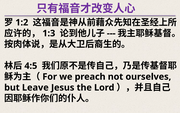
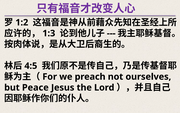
Leave: Leave -> Peace
